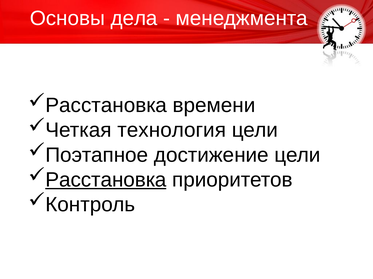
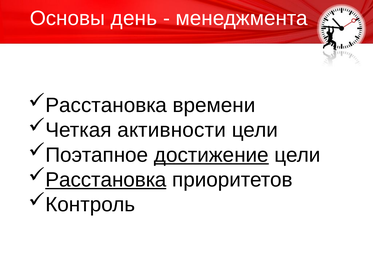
дела: дела -> день
технология: технология -> активности
достижение underline: none -> present
